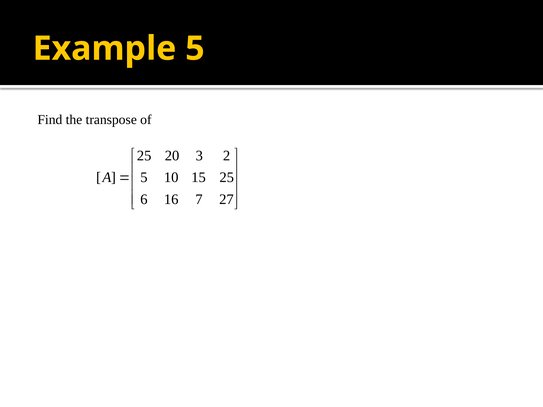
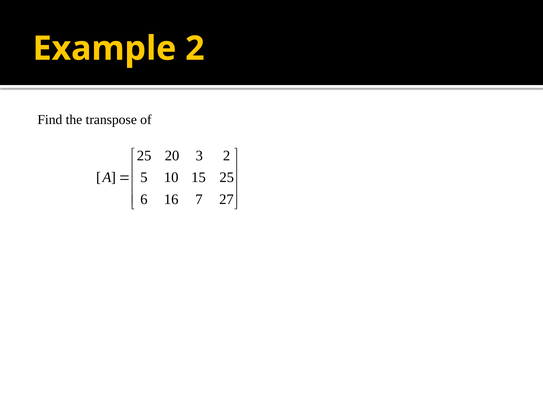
Example 5: 5 -> 2
